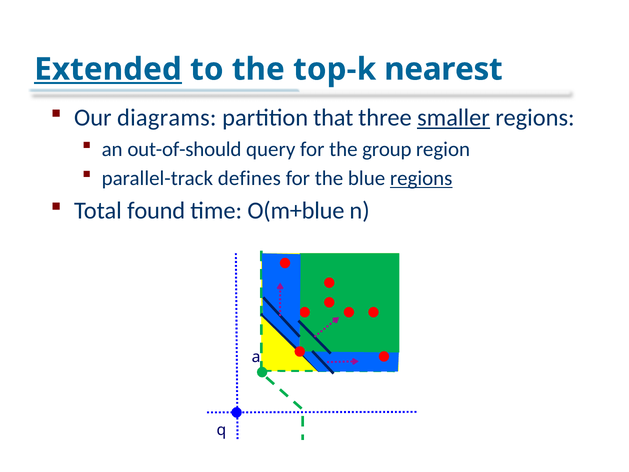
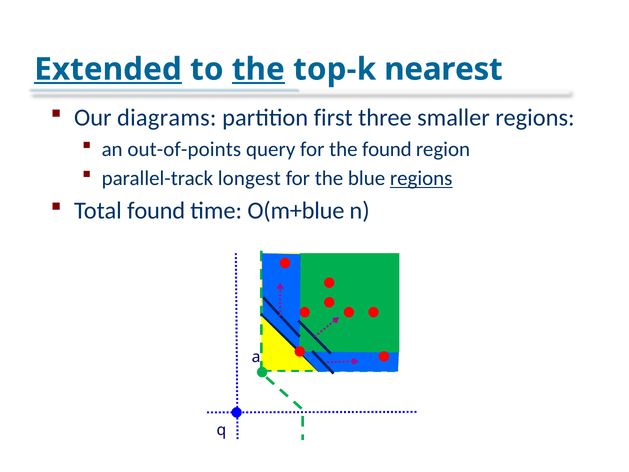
the at (258, 69) underline: none -> present
that: that -> first
smaller underline: present -> none
out-of-should: out-of-should -> out-of-points
the group: group -> found
defines: defines -> longest
